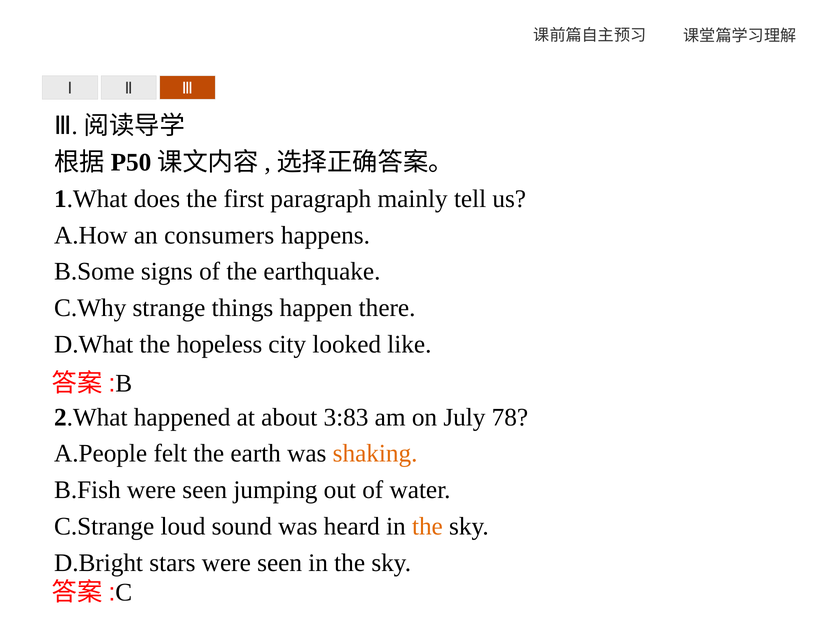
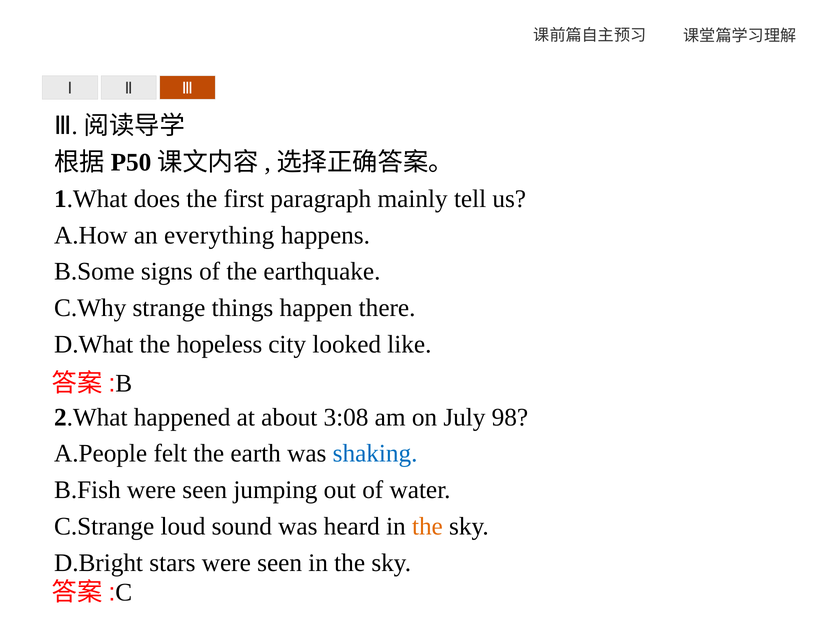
consumers: consumers -> everything
3:83: 3:83 -> 3:08
78: 78 -> 98
shaking colour: orange -> blue
